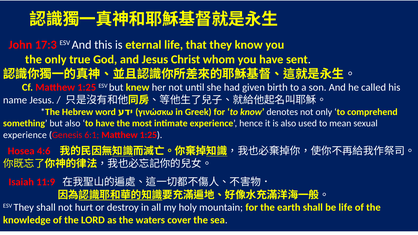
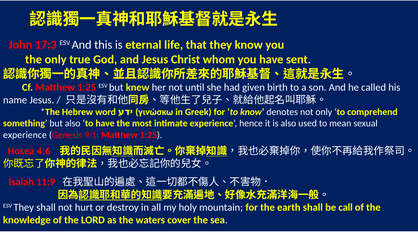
6:1: 6:1 -> 9:1
be life: life -> call
